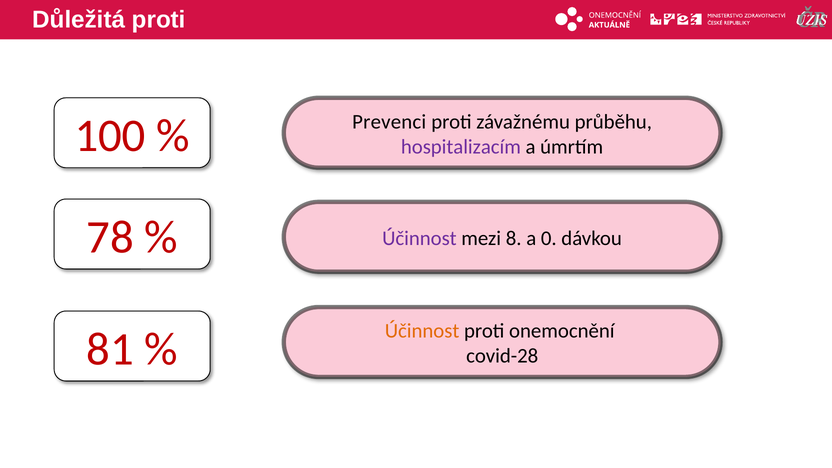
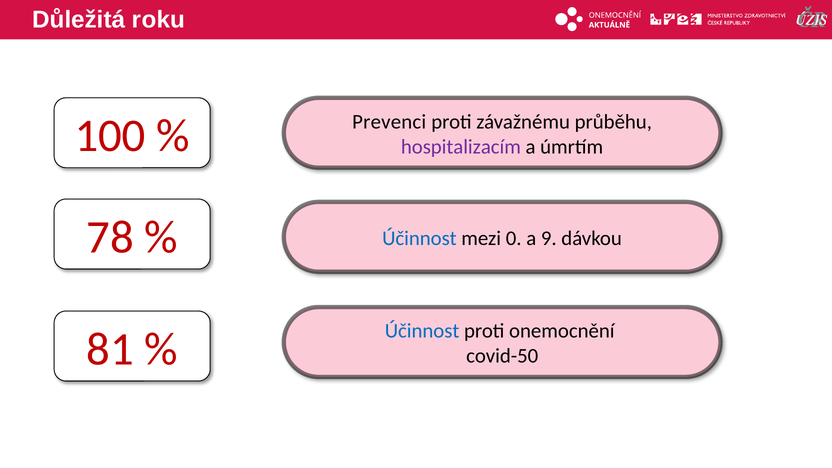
Důležitá proti: proti -> roku
Účinnost at (419, 238) colour: purple -> blue
8: 8 -> 0
0: 0 -> 9
Účinnost at (422, 331) colour: orange -> blue
covid-28: covid-28 -> covid-50
